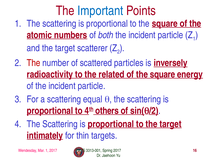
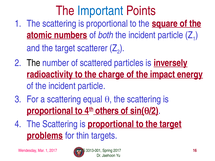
The at (34, 63) colour: red -> black
related: related -> charge
of the square: square -> impact
intimately: intimately -> problems
